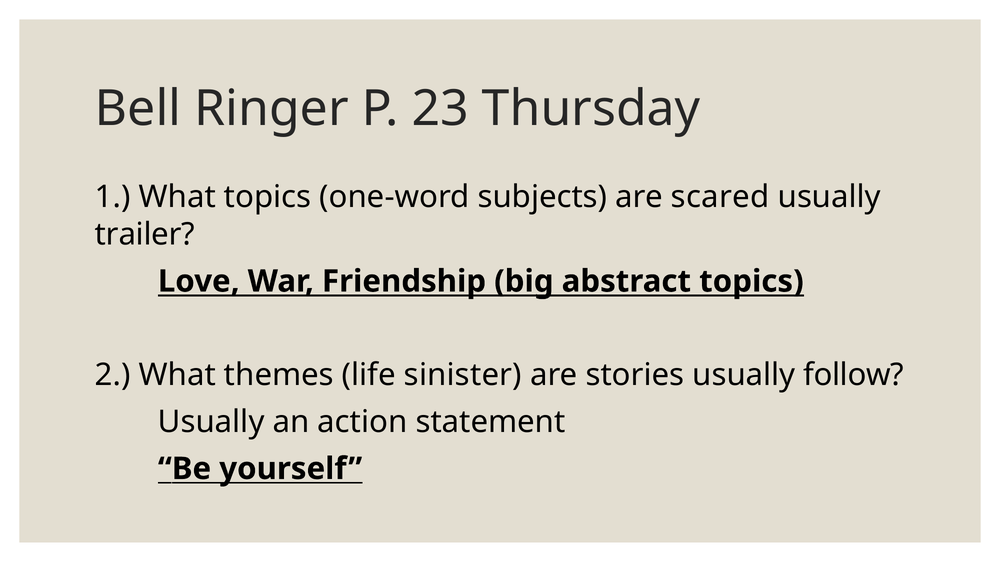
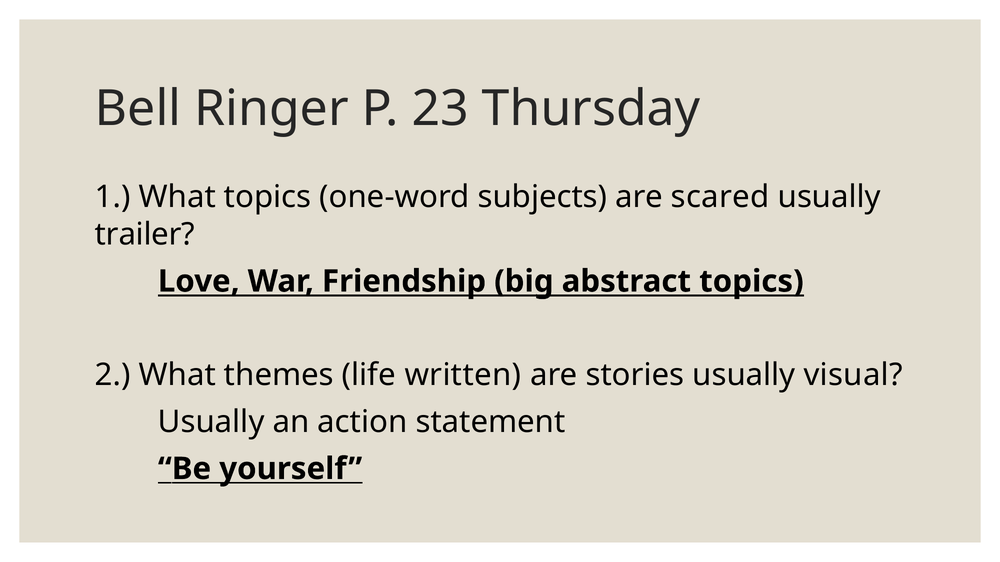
sinister: sinister -> written
follow: follow -> visual
